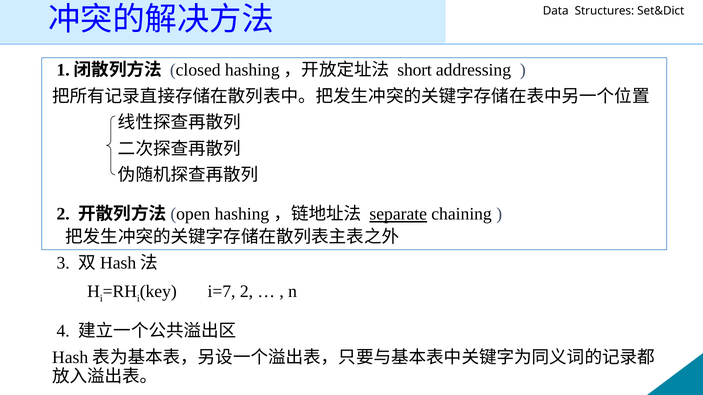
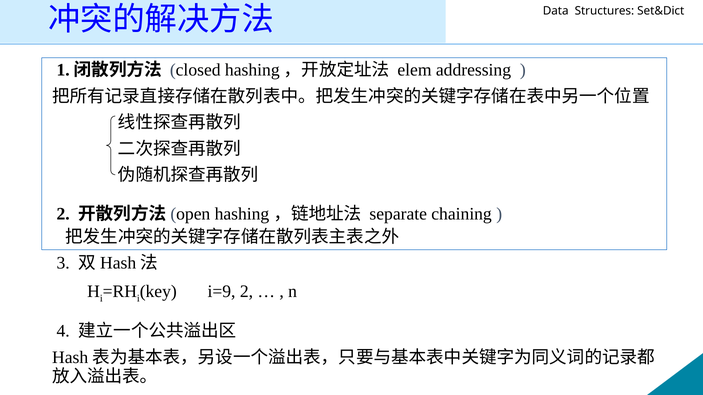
short: short -> elem
separate underline: present -> none
i=7: i=7 -> i=9
